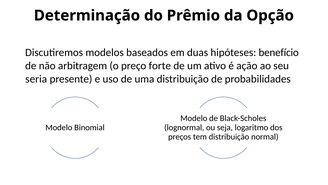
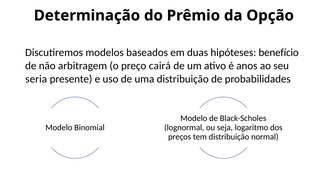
forte: forte -> cairá
ação: ação -> anos
